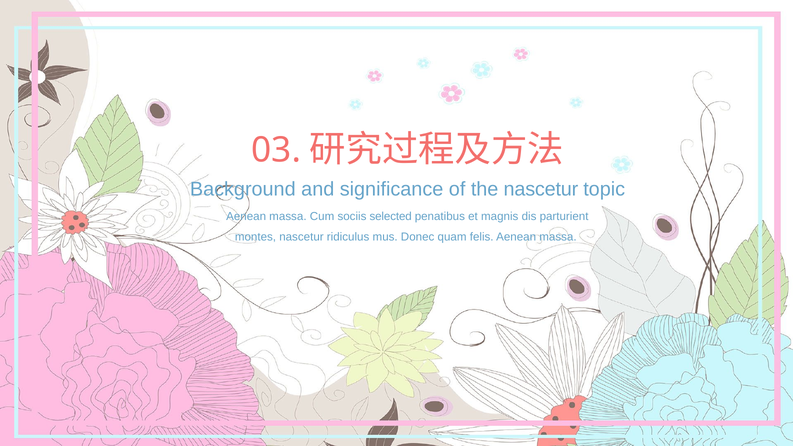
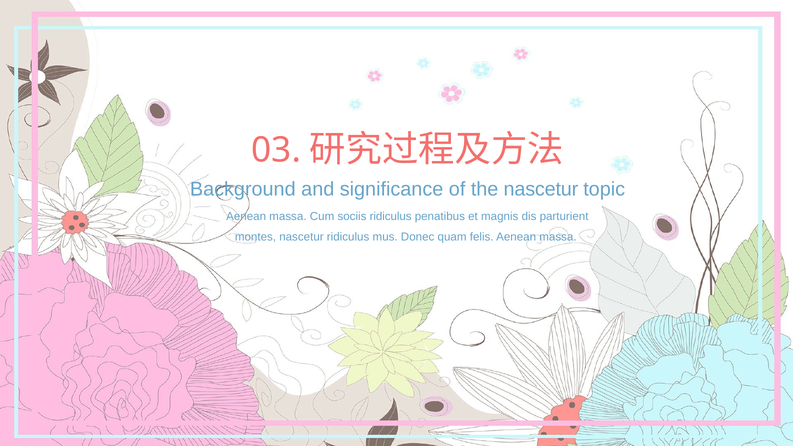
sociis selected: selected -> ridiculus
